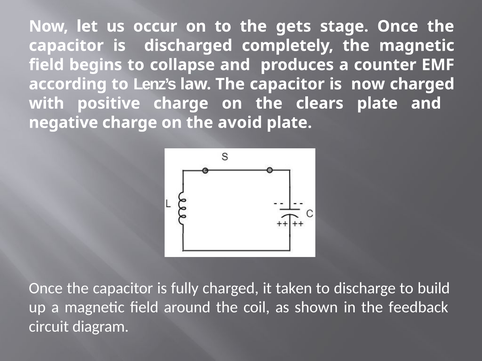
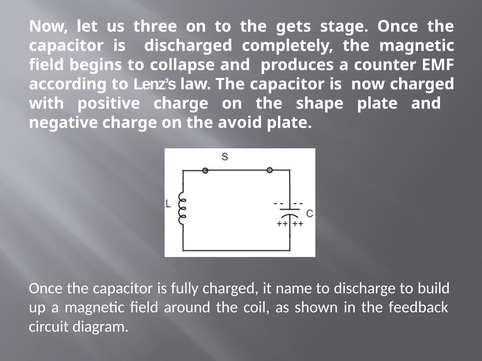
occur: occur -> three
clears: clears -> shape
taken: taken -> name
